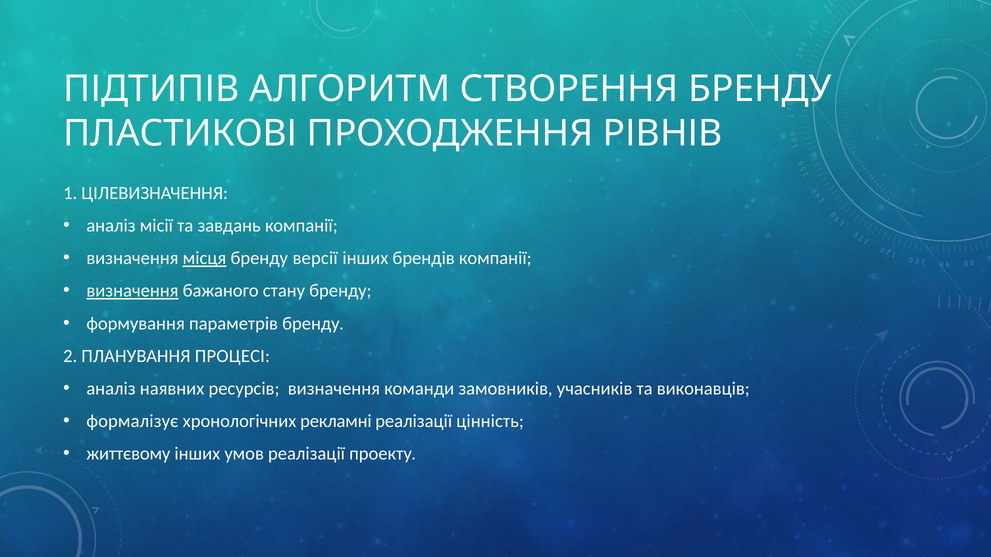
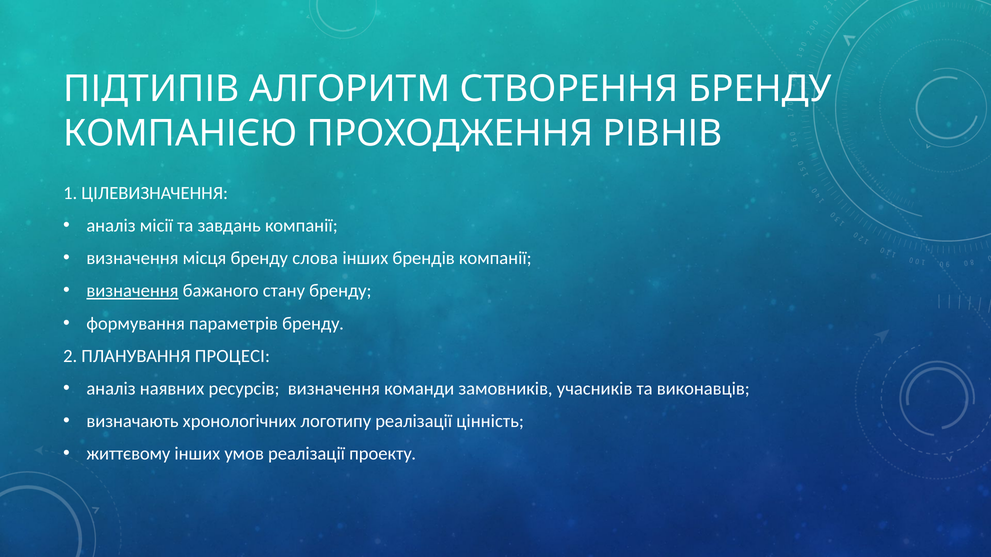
ПЛАСТИКОВІ: ПЛАСТИКОВІ -> КОМПАНІЄЮ
місця underline: present -> none
версії: версії -> слова
формалізує: формалізує -> визначають
рекламні: рекламні -> логотипу
